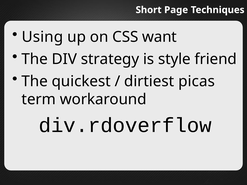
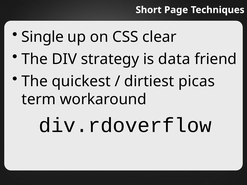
Using: Using -> Single
want: want -> clear
style: style -> data
